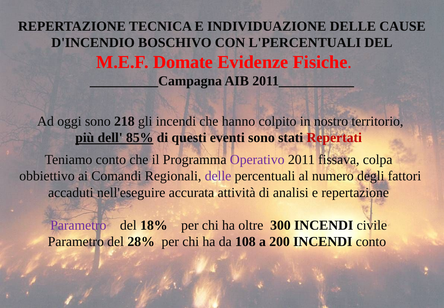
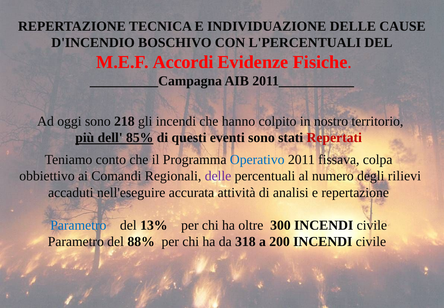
Domate: Domate -> Accordi
Operativo colour: purple -> blue
fattori: fattori -> rilievi
Parametro at (78, 225) colour: purple -> blue
18%: 18% -> 13%
28%: 28% -> 88%
108: 108 -> 318
200 INCENDI conto: conto -> civile
